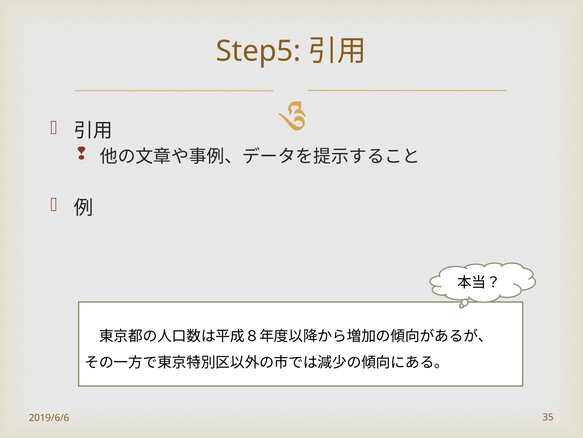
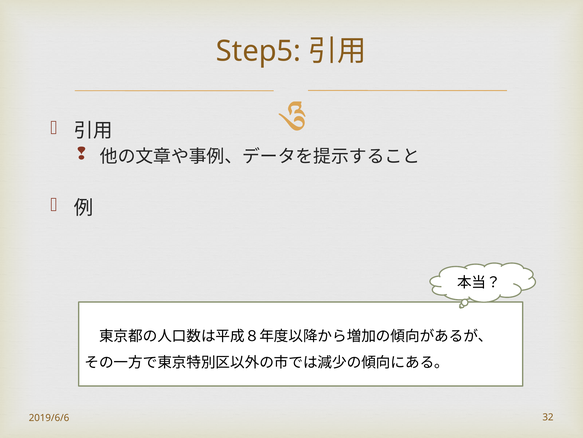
35: 35 -> 32
